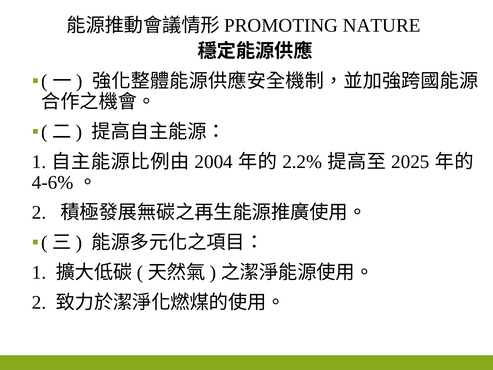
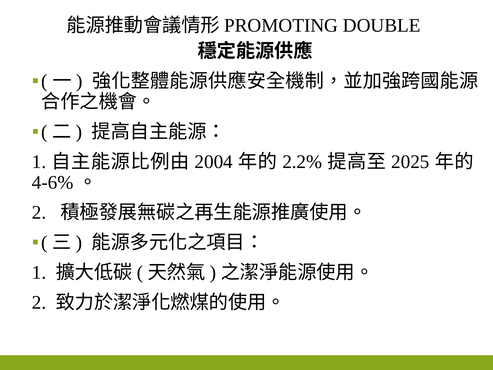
NATURE: NATURE -> DOUBLE
